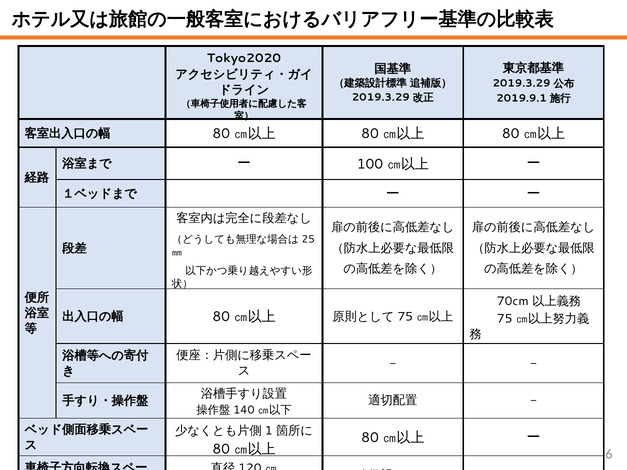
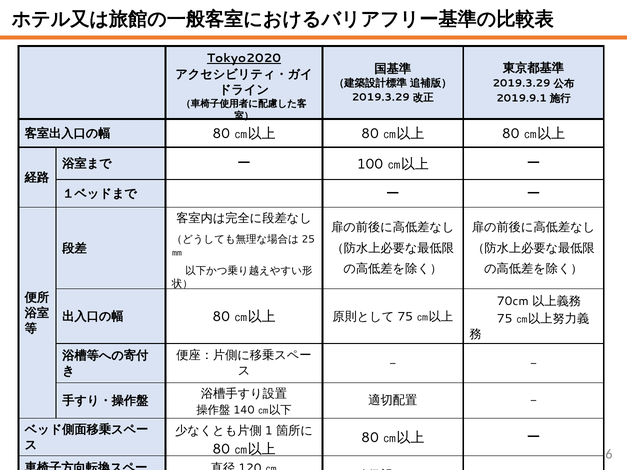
Tokyo2020 underline: none -> present
